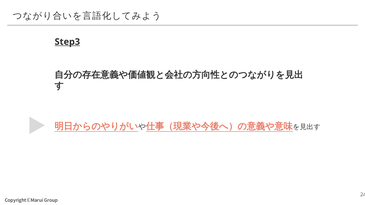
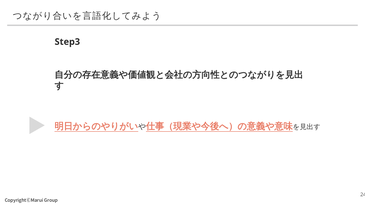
Step3 underline: present -> none
